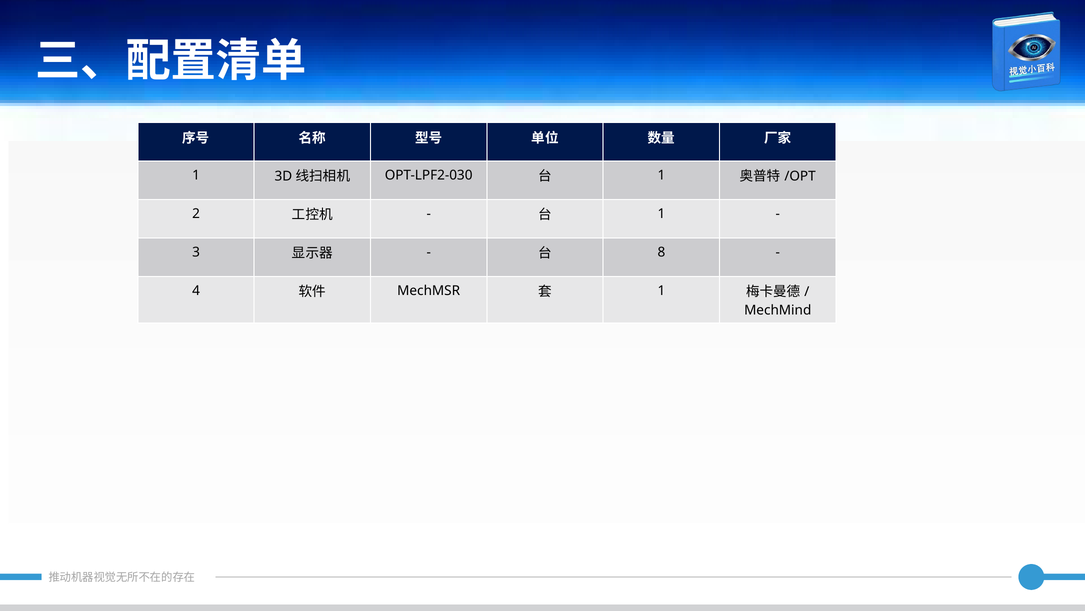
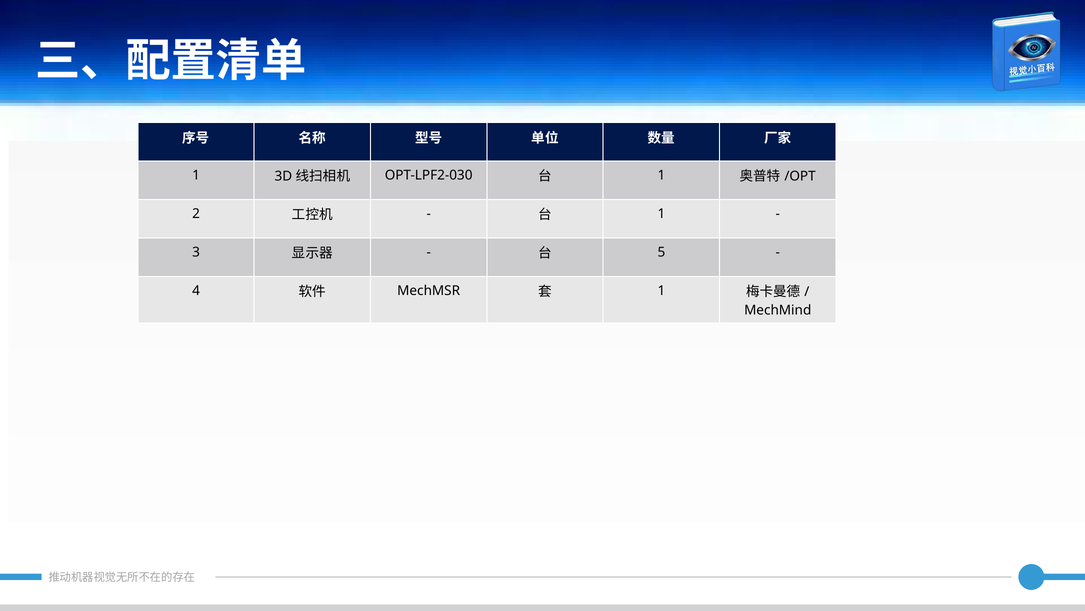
8: 8 -> 5
